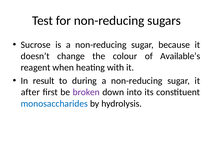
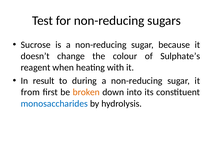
Available’s: Available’s -> Sulphate’s
after: after -> from
broken colour: purple -> orange
